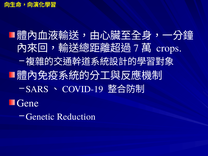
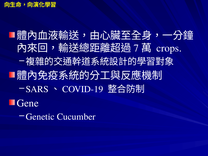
Reduction: Reduction -> Cucumber
